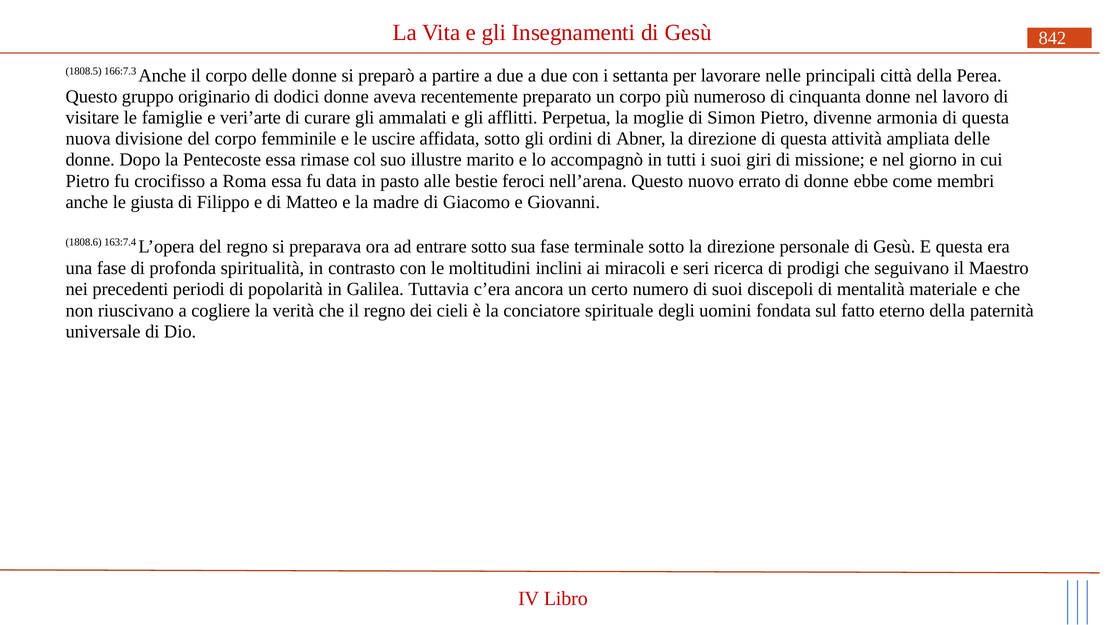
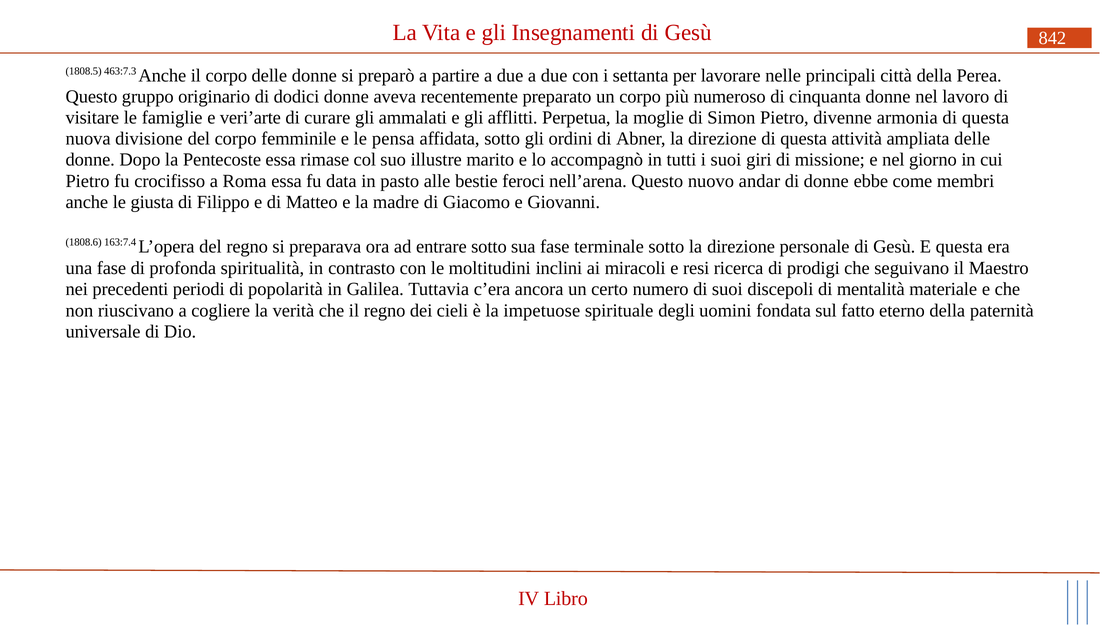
166:7.3: 166:7.3 -> 463:7.3
uscire: uscire -> pensa
errato: errato -> andar
seri: seri -> resi
conciatore: conciatore -> impetuose
